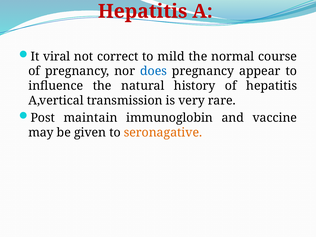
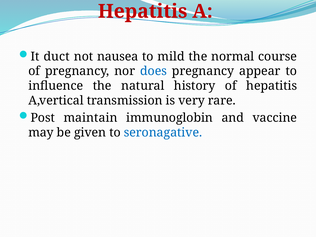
viral: viral -> duct
correct: correct -> nausea
seronagative colour: orange -> blue
